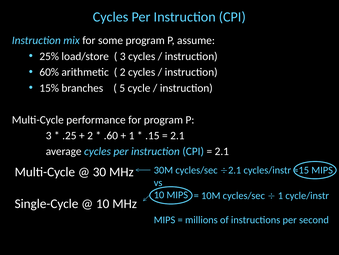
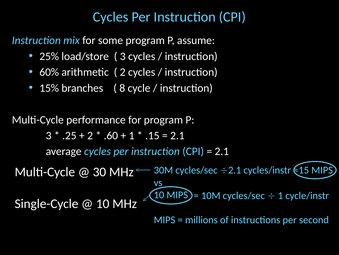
5: 5 -> 8
